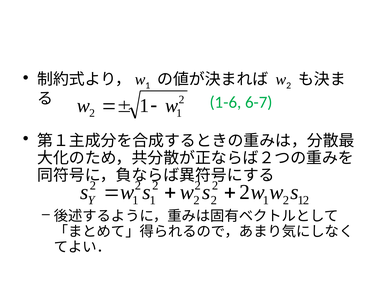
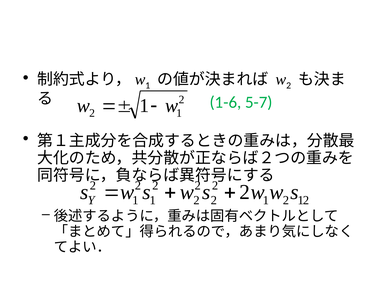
6-7: 6-7 -> 5-7
